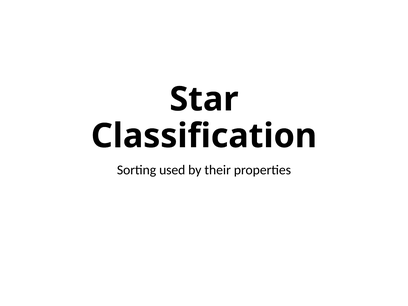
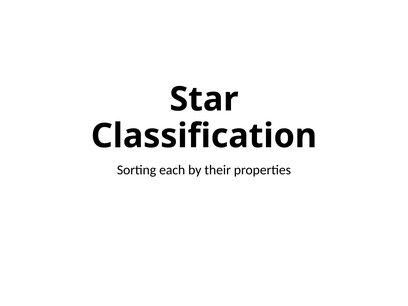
used: used -> each
